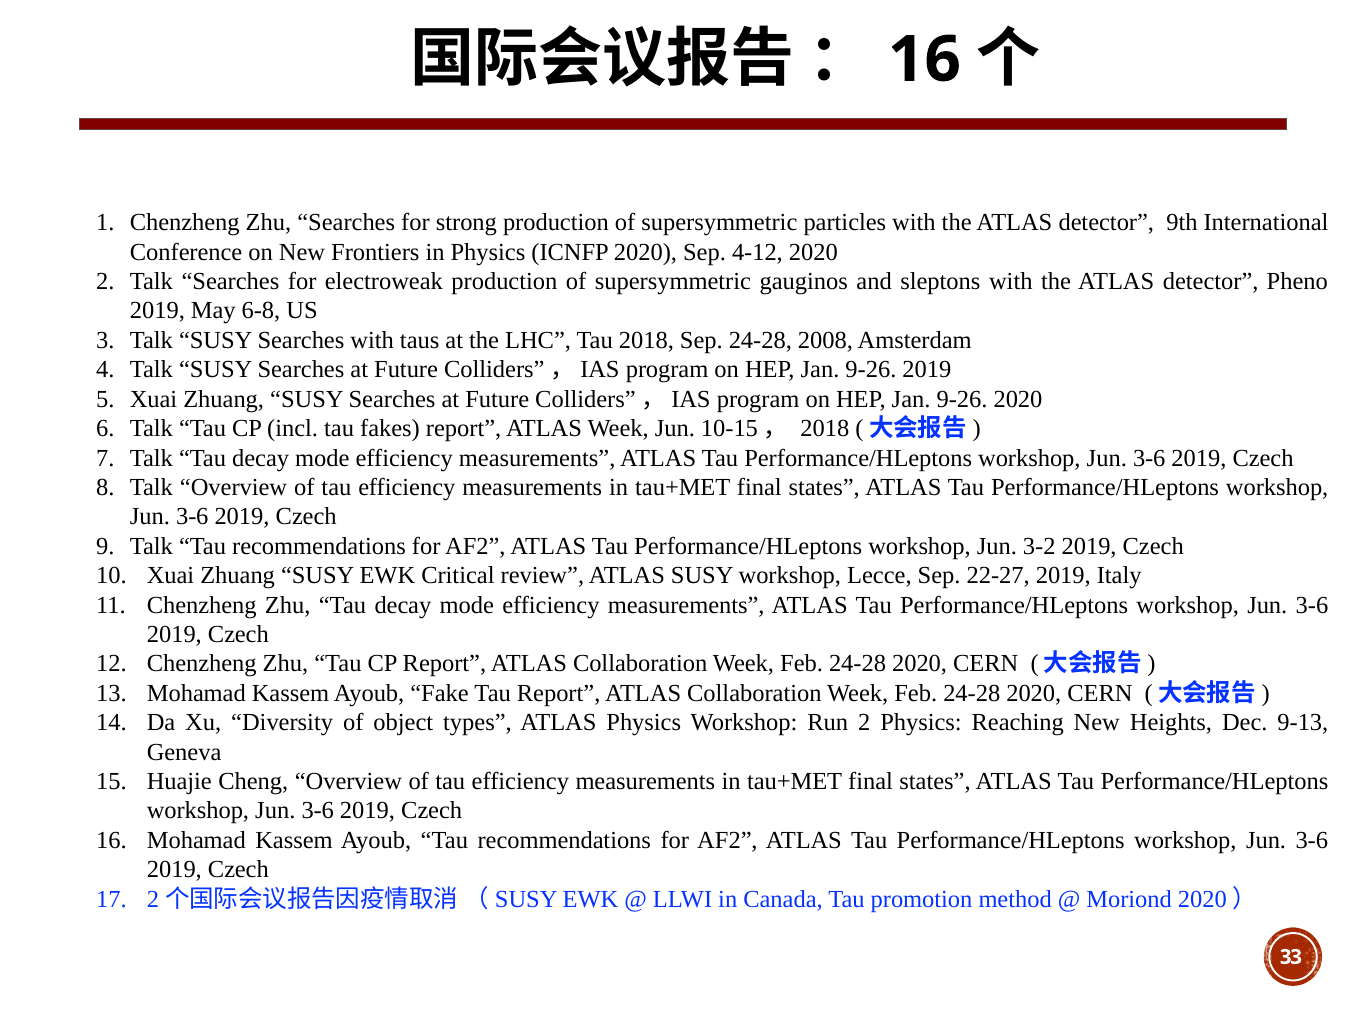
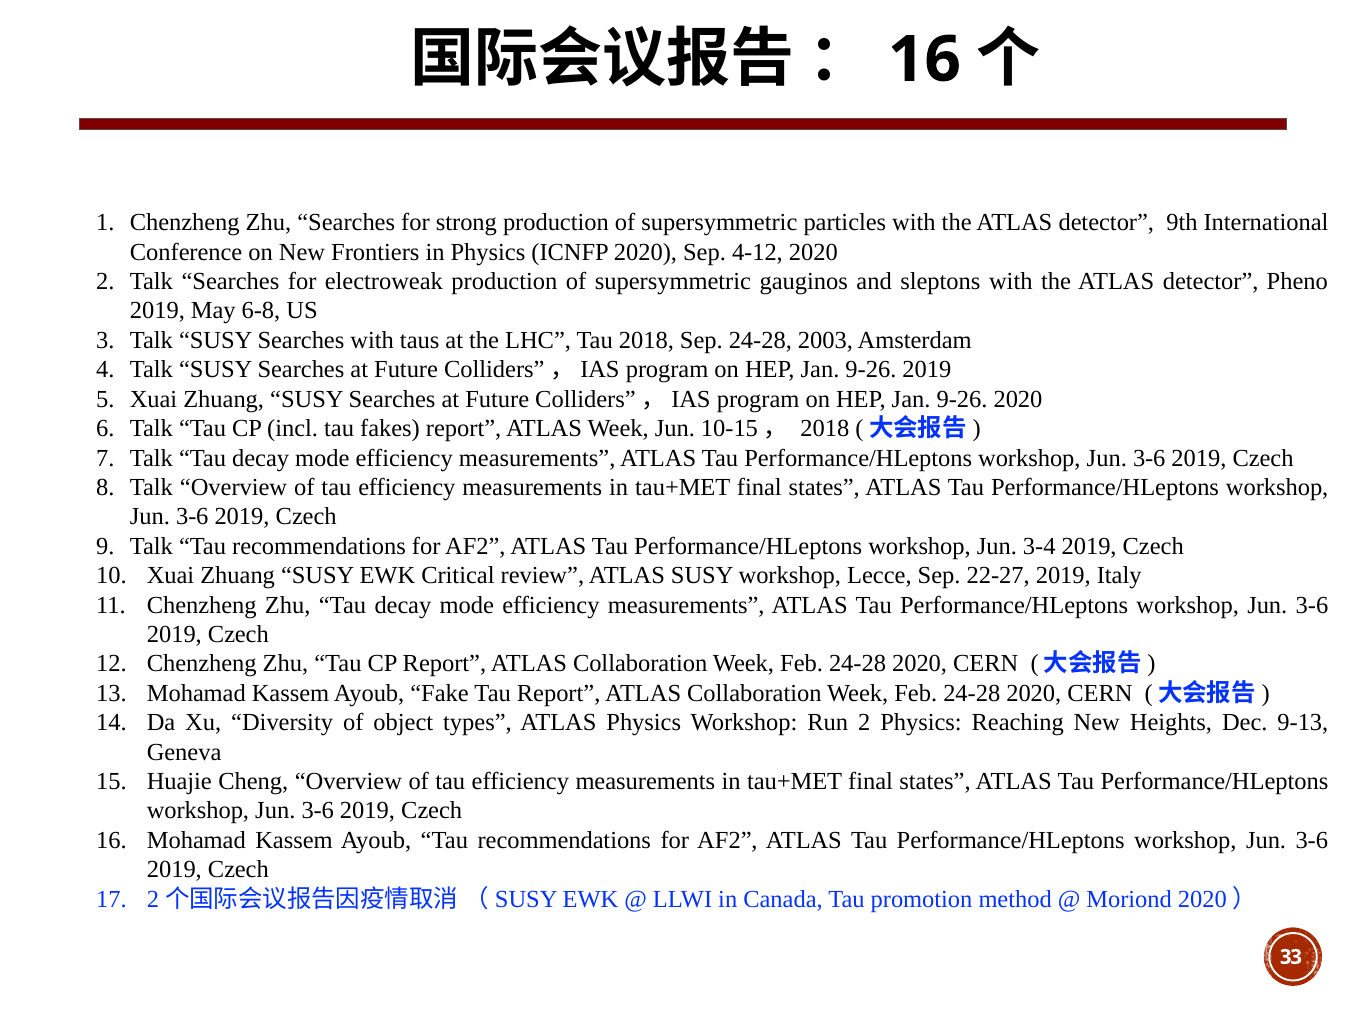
2008: 2008 -> 2003
3-2: 3-2 -> 3-4
